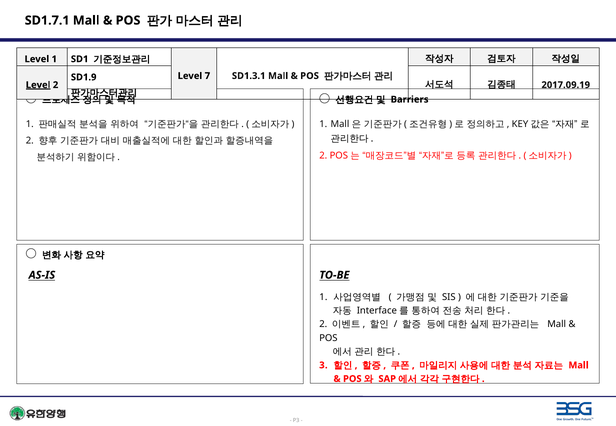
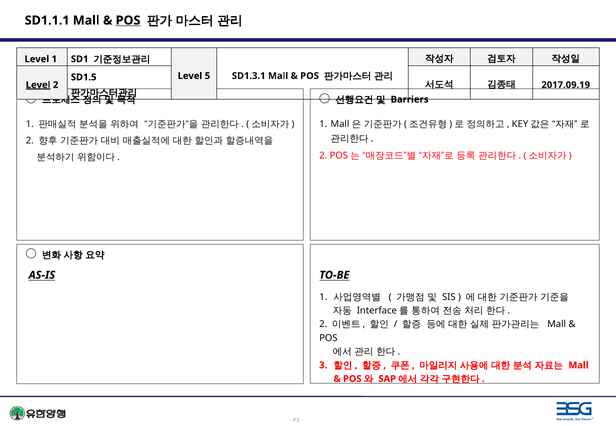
SD1.7.1: SD1.7.1 -> SD1.1.1
POS at (128, 20) underline: none -> present
7: 7 -> 5
SD1.9: SD1.9 -> SD1.5
